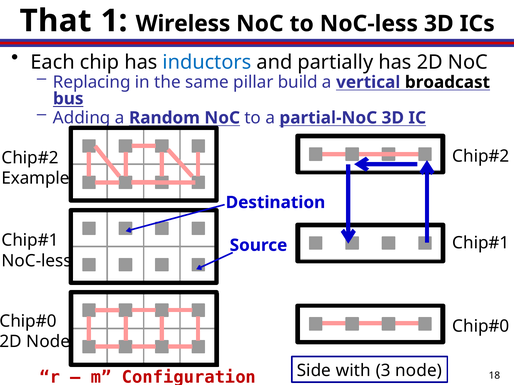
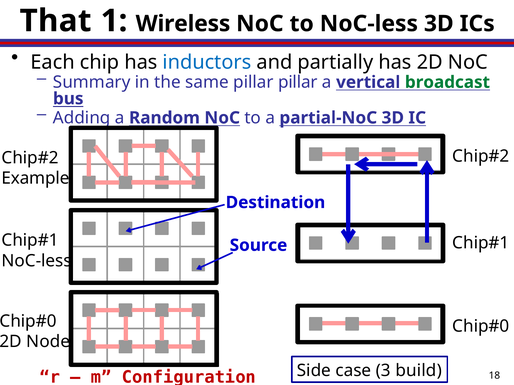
Replacing: Replacing -> Summary
pillar build: build -> pillar
broadcast colour: black -> green
with: with -> case
3 node: node -> build
